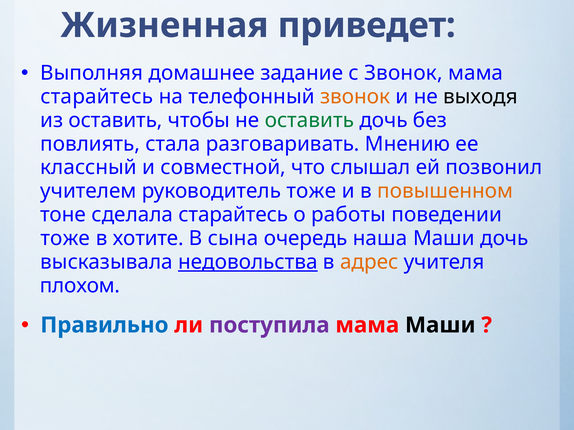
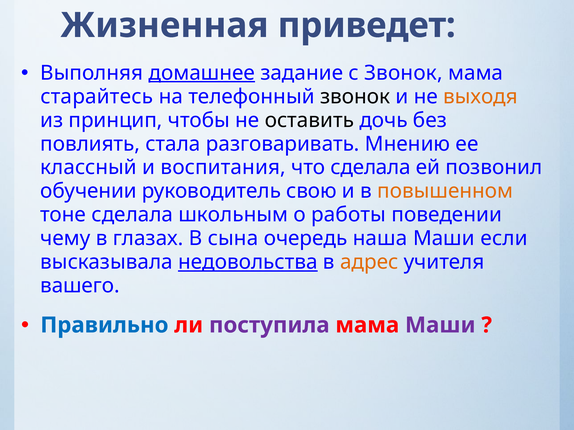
домашнее underline: none -> present
звонок at (355, 97) colour: orange -> black
выходя colour: black -> orange
из оставить: оставить -> принцип
оставить at (309, 120) colour: green -> black
совместной: совместной -> воспитания
что слышал: слышал -> сделала
учителем: учителем -> обучении
руководитель тоже: тоже -> свою
сделала старайтесь: старайтесь -> школьным
тоже at (65, 239): тоже -> чему
хотите: хотите -> глазах
Маши дочь: дочь -> если
плохом: плохом -> вашего
Маши at (440, 326) colour: black -> purple
